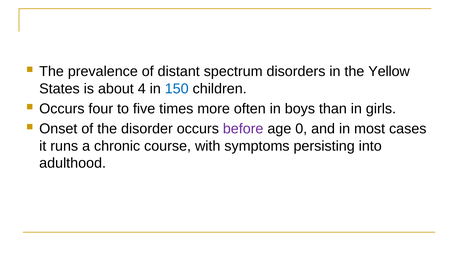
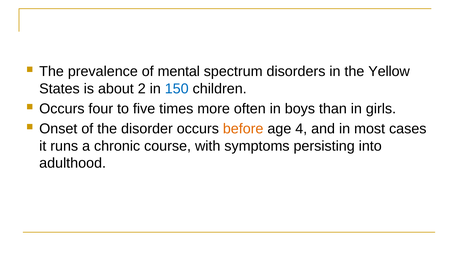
distant: distant -> mental
4: 4 -> 2
before colour: purple -> orange
0: 0 -> 4
